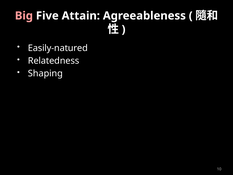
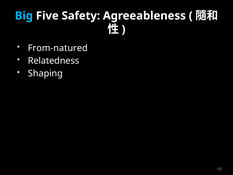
Big colour: pink -> light blue
Attain: Attain -> Safety
Easily-natured: Easily-natured -> From-natured
